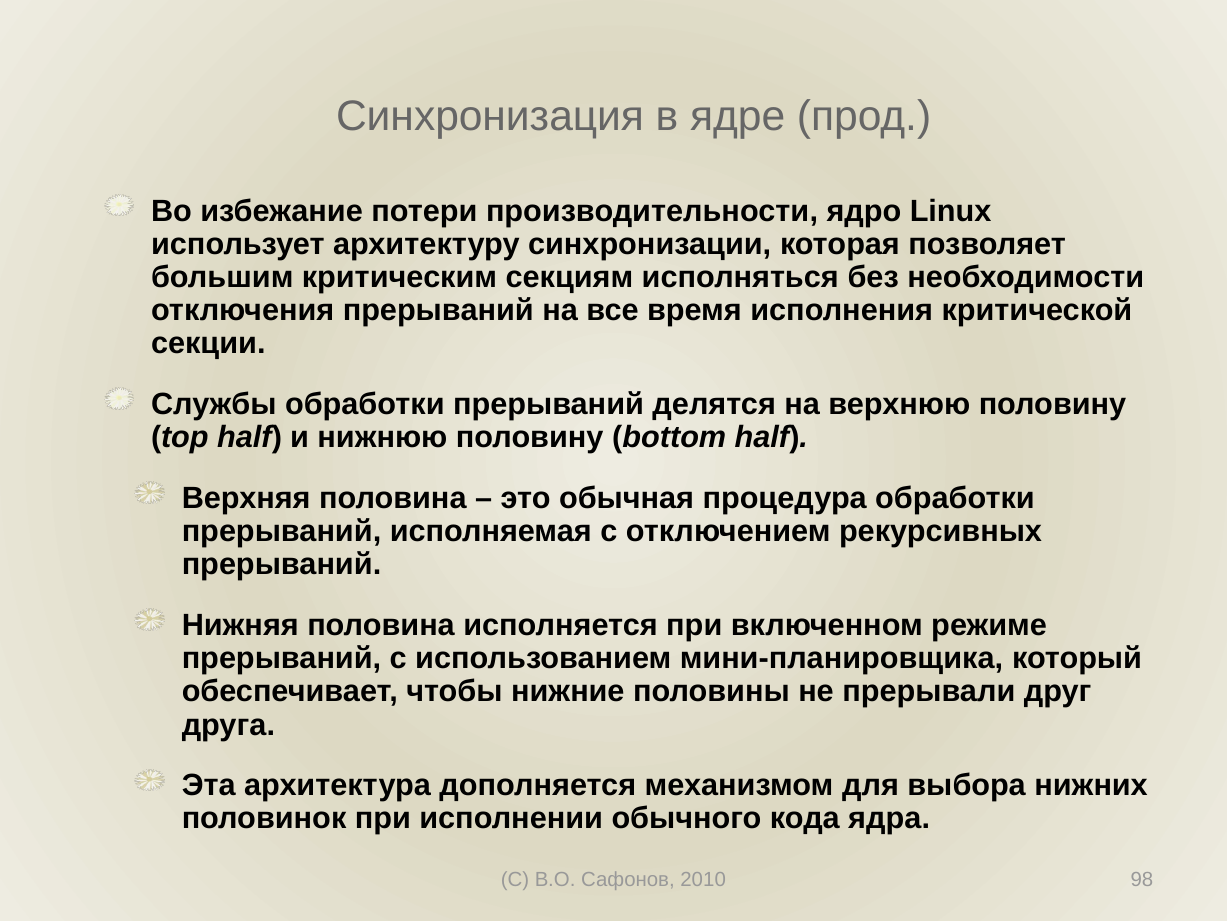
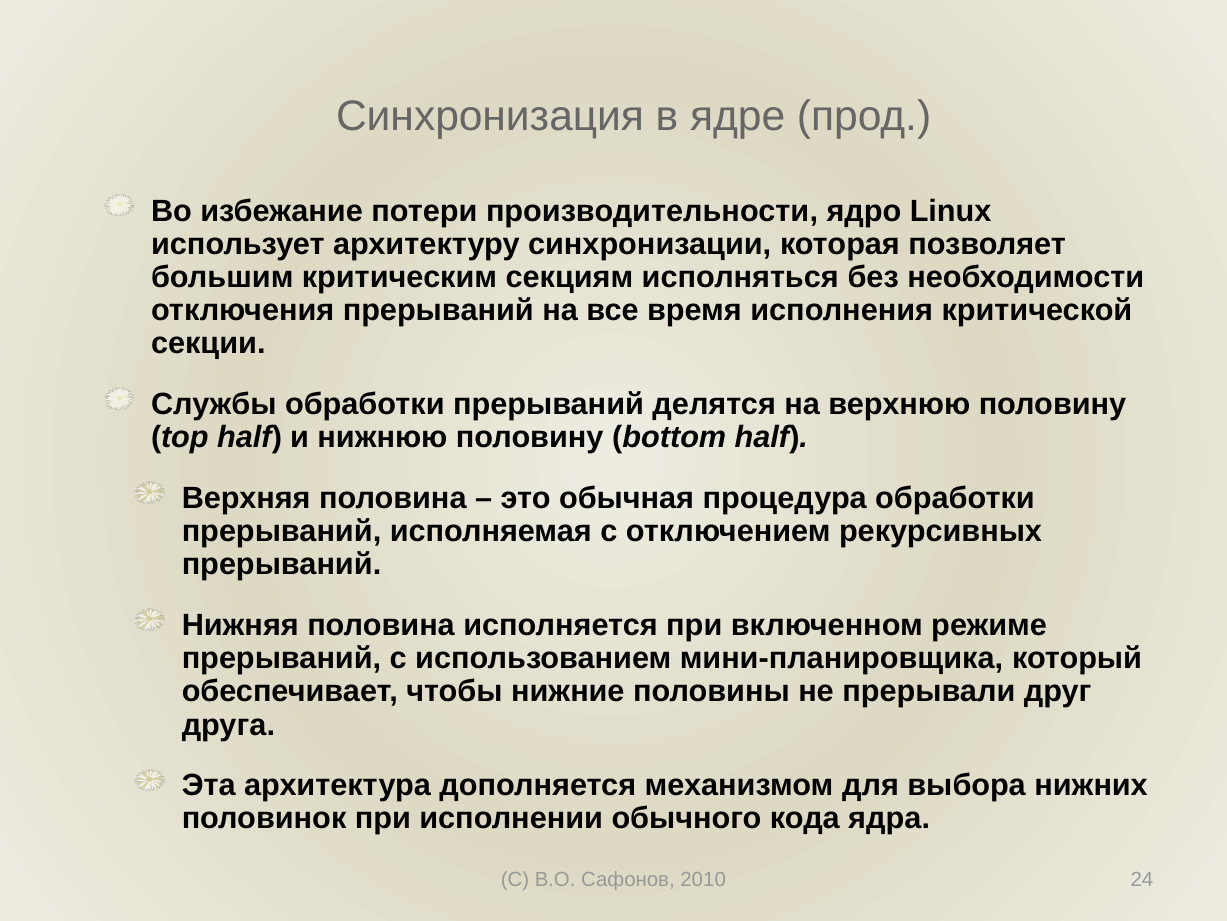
98: 98 -> 24
